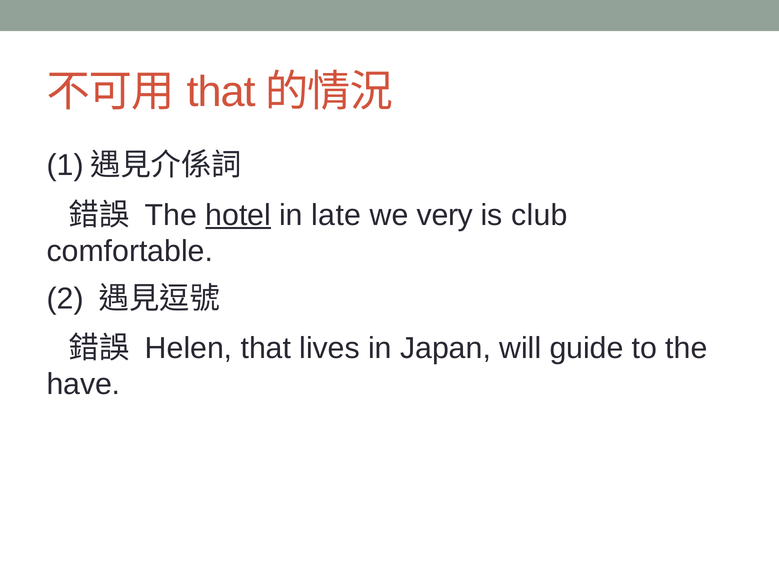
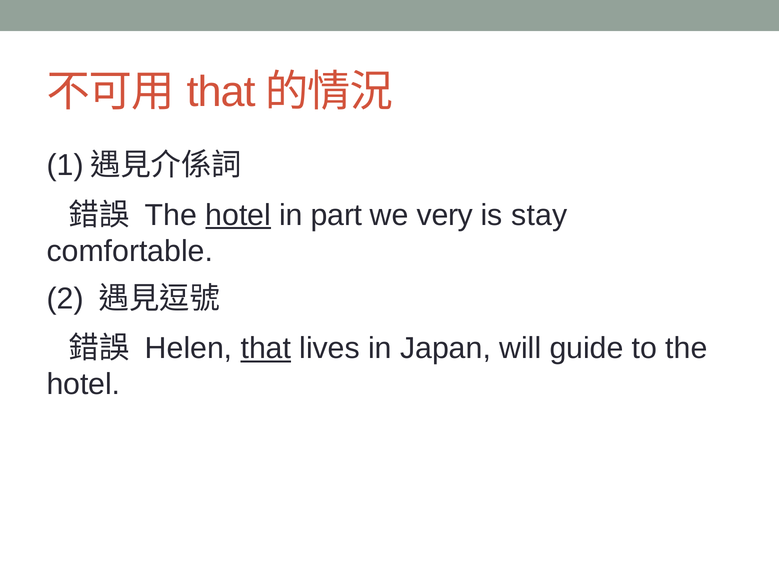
late: late -> part
club: club -> stay
that at (266, 349) underline: none -> present
have at (83, 385): have -> hotel
